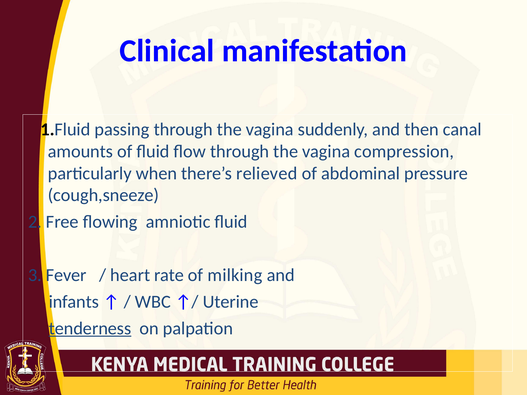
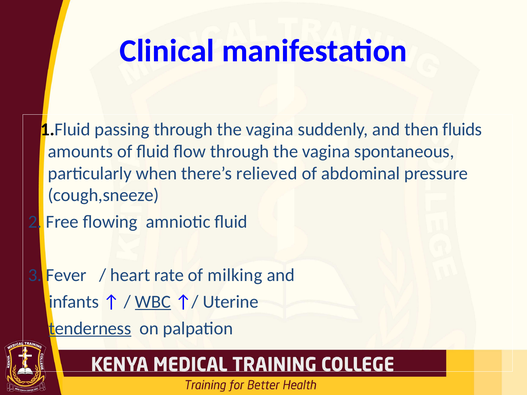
canal: canal -> fluids
compression: compression -> spontaneous
WBC underline: none -> present
